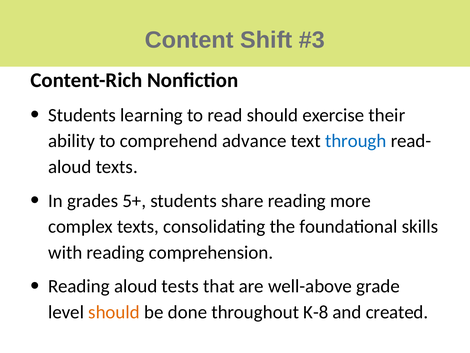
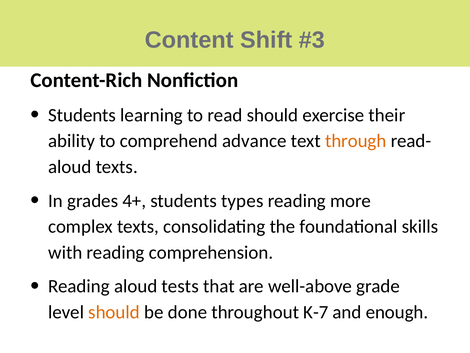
through colour: blue -> orange
5+: 5+ -> 4+
share: share -> types
K-8: K-8 -> K-7
created: created -> enough
